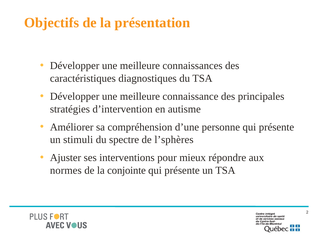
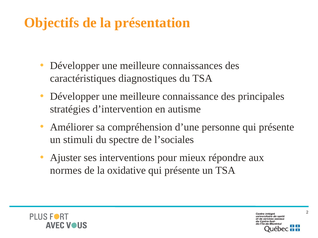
l’sphères: l’sphères -> l’sociales
conjointe: conjointe -> oxidative
